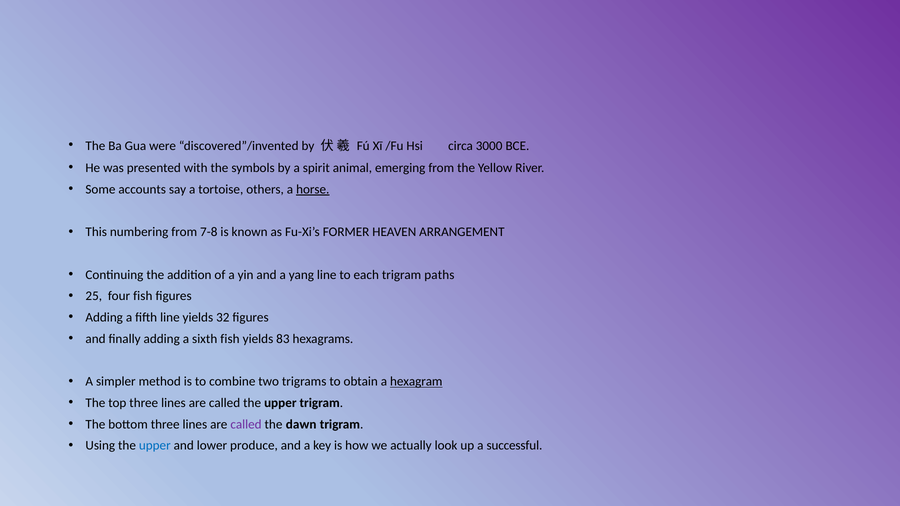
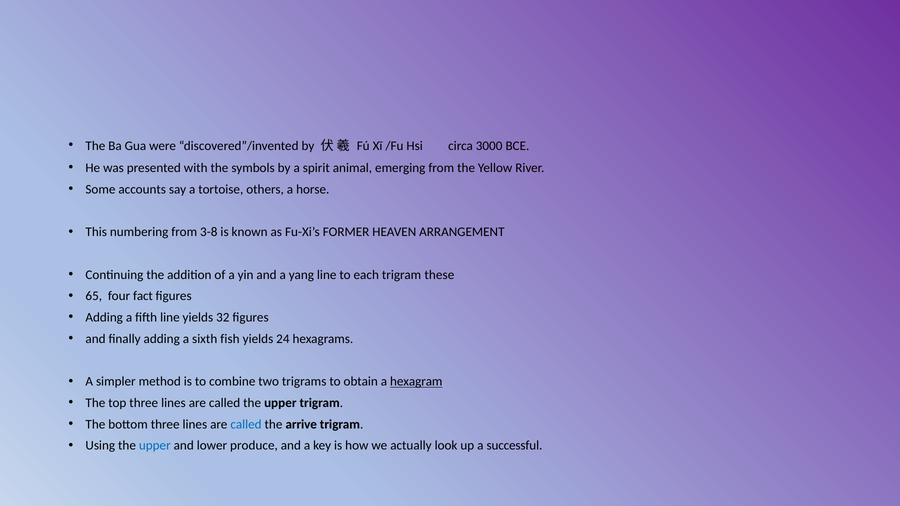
horse underline: present -> none
7-8: 7-8 -> 3-8
paths: paths -> these
25: 25 -> 65
four fish: fish -> fact
83: 83 -> 24
called at (246, 424) colour: purple -> blue
dawn: dawn -> arrive
